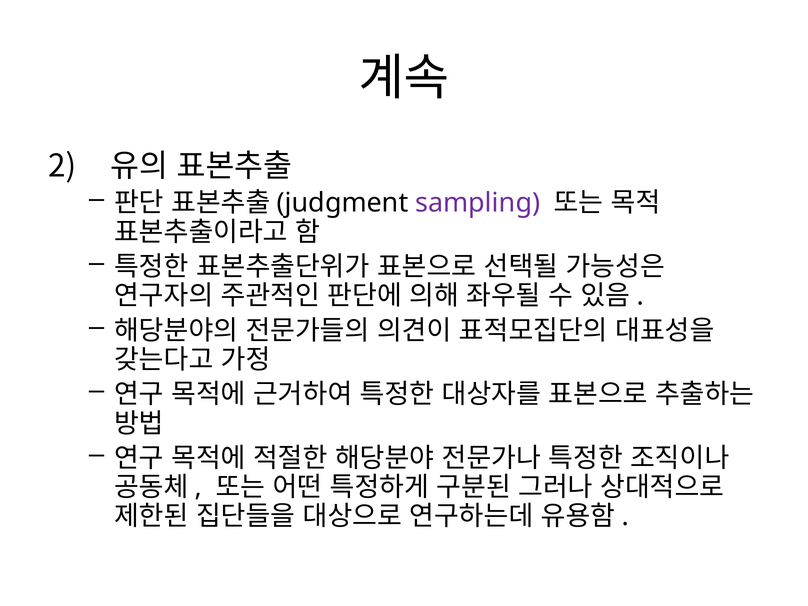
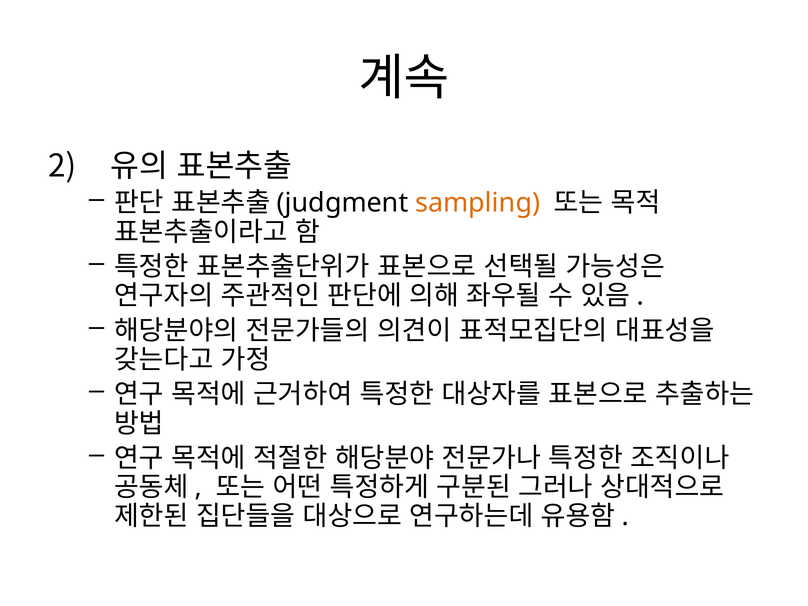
sampling colour: purple -> orange
